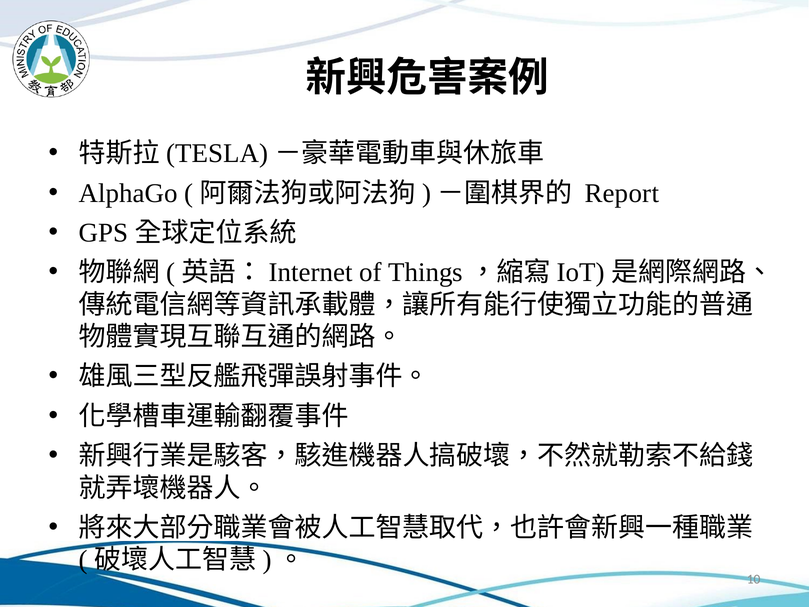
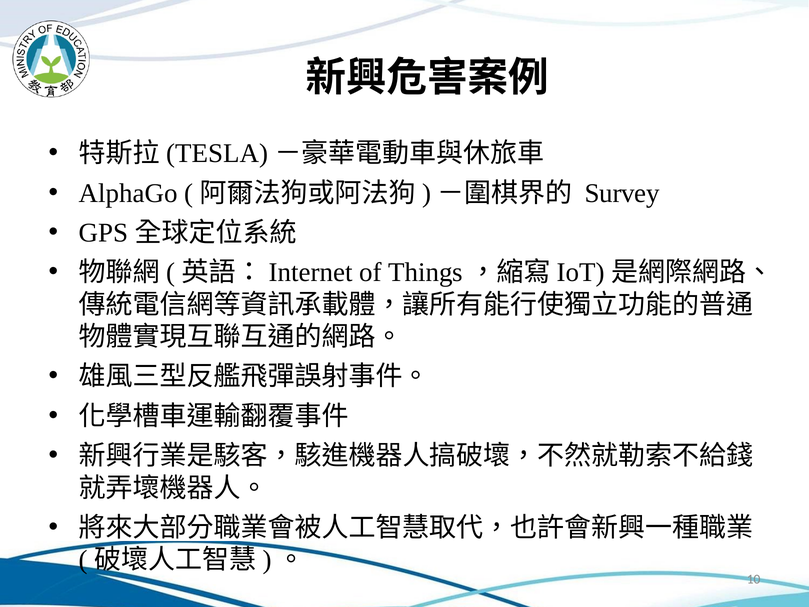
Report: Report -> Survey
